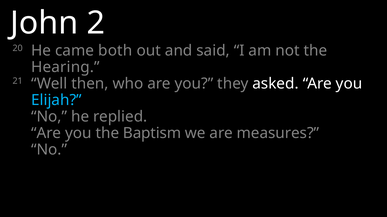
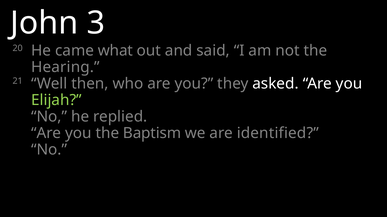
2: 2 -> 3
both: both -> what
Elijah colour: light blue -> light green
measures: measures -> identified
